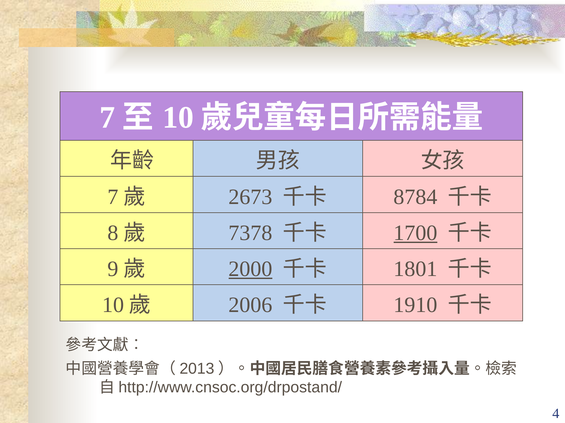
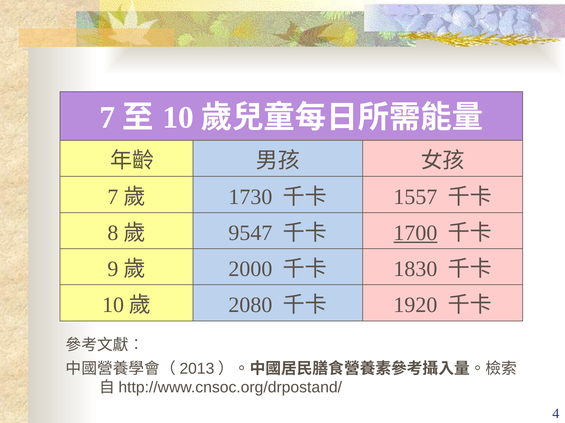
2673: 2673 -> 1730
8784: 8784 -> 1557
7378: 7378 -> 9547
2000 underline: present -> none
1801: 1801 -> 1830
2006: 2006 -> 2080
1910: 1910 -> 1920
